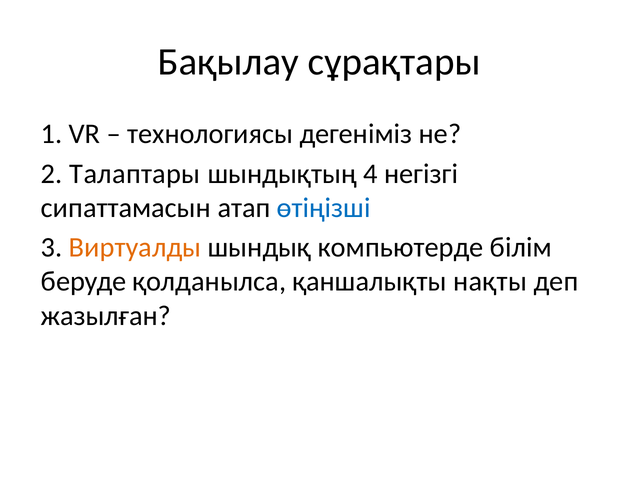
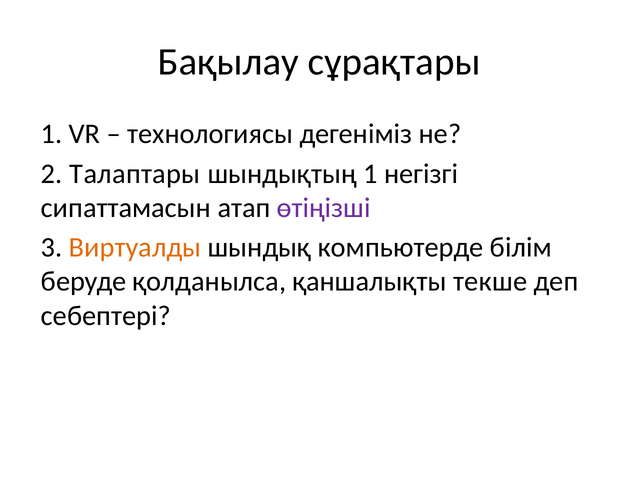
шындықтың 4: 4 -> 1
өтіңізші colour: blue -> purple
нақты: нақты -> текше
жазылған: жазылған -> себептері
